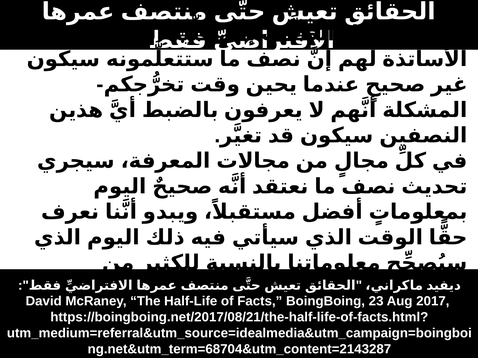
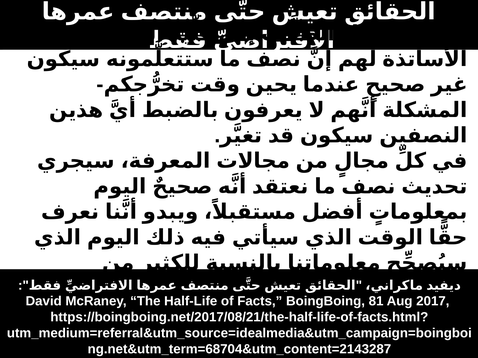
23: 23 -> 81
